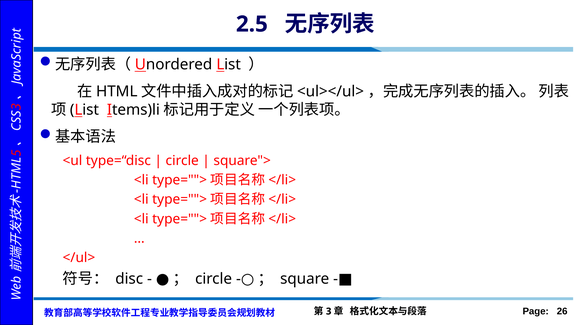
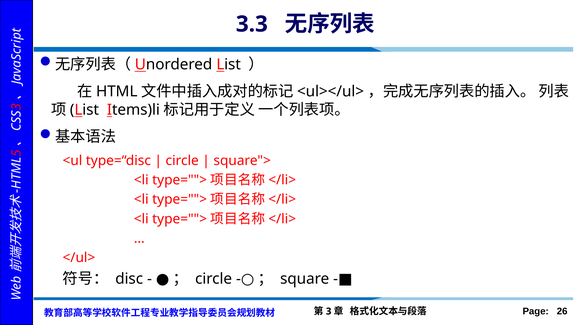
2.5: 2.5 -> 3.3
